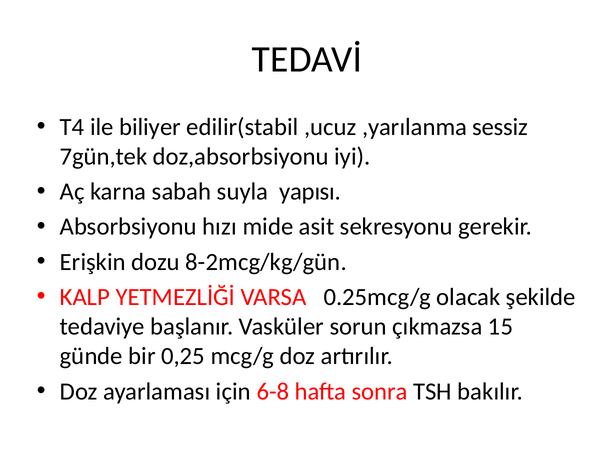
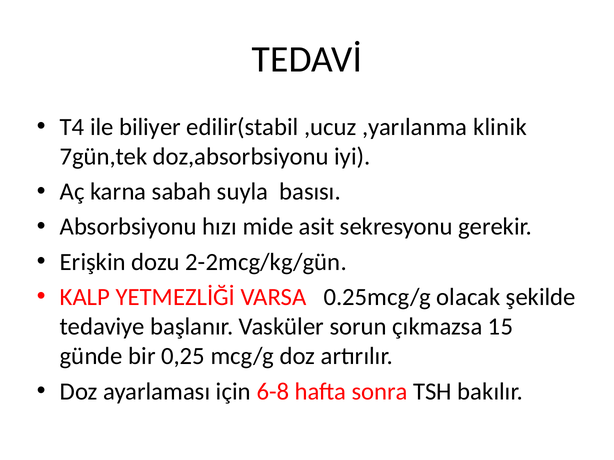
sessiz: sessiz -> klinik
yapısı: yapısı -> basısı
8-2mcg/kg/gün: 8-2mcg/kg/gün -> 2-2mcg/kg/gün
